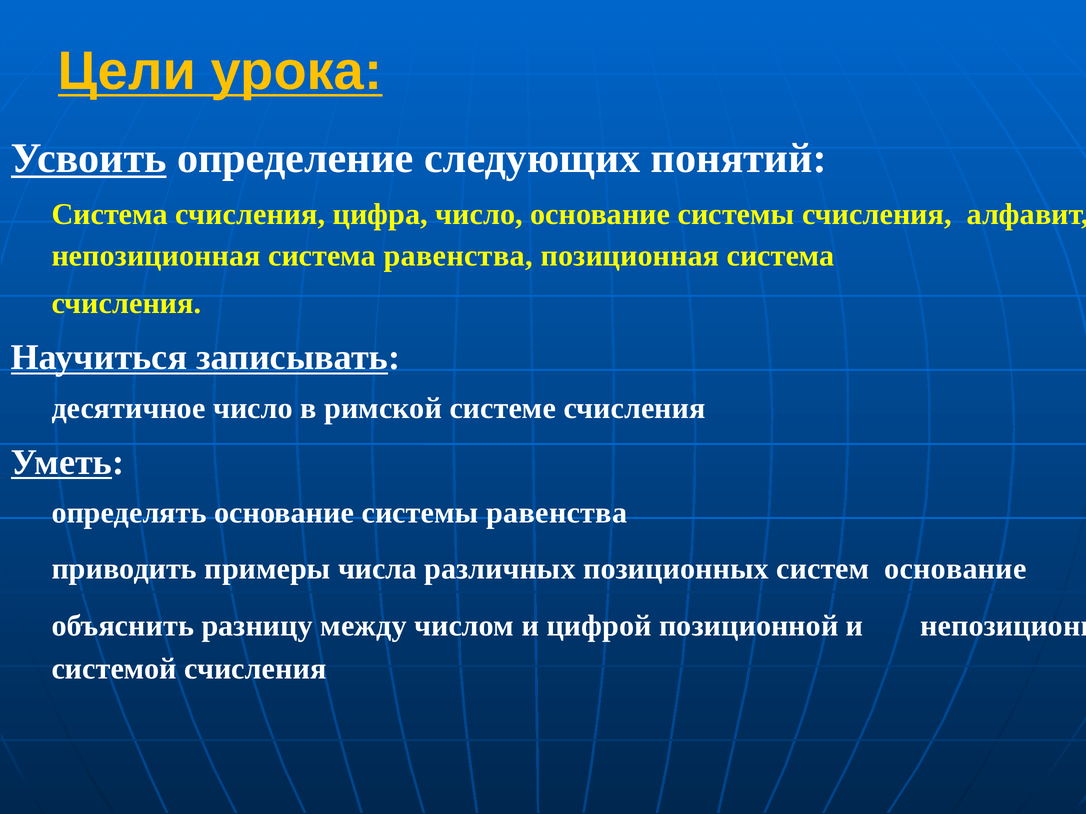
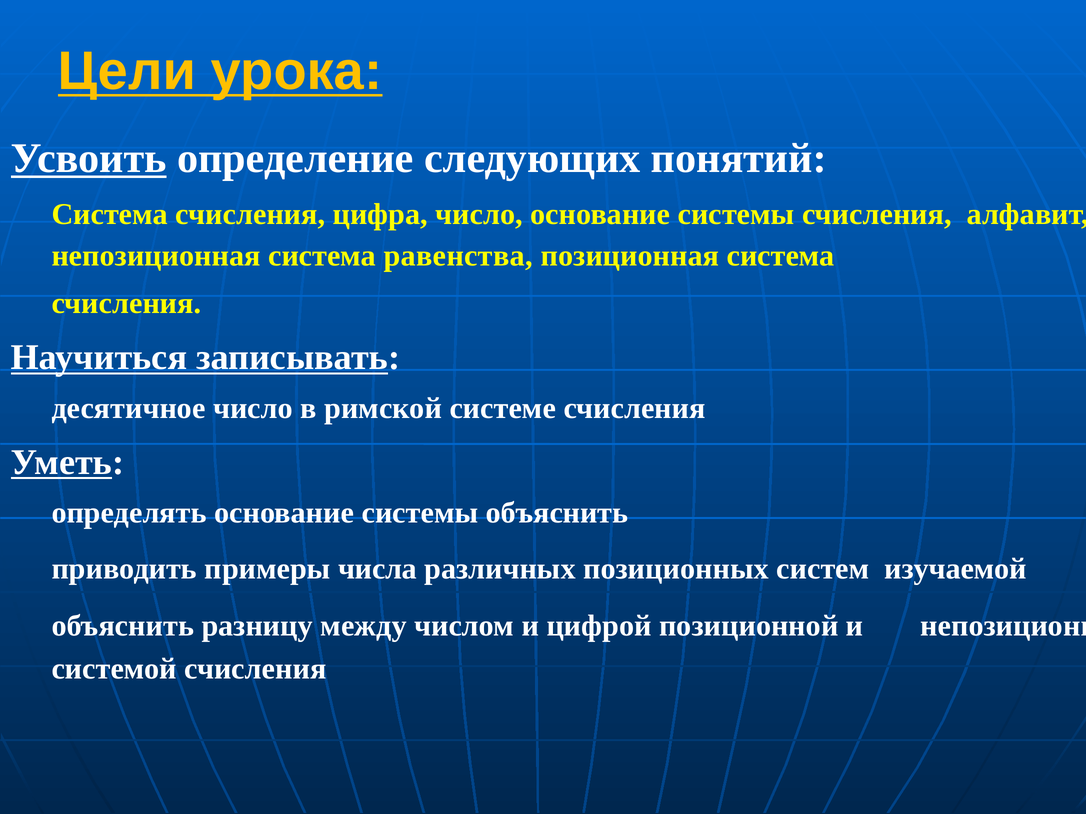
системы равенства: равенства -> объяснить
систем основание: основание -> изучаемой
